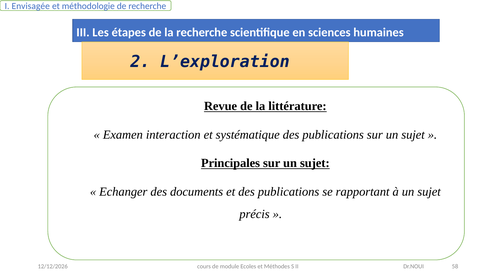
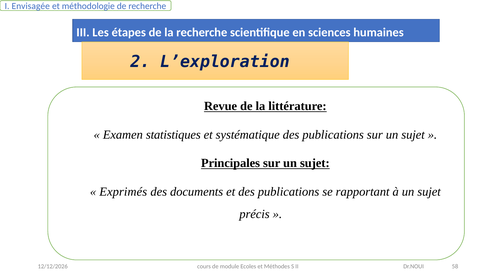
interaction: interaction -> statistiques
Echanger: Echanger -> Exprimés
